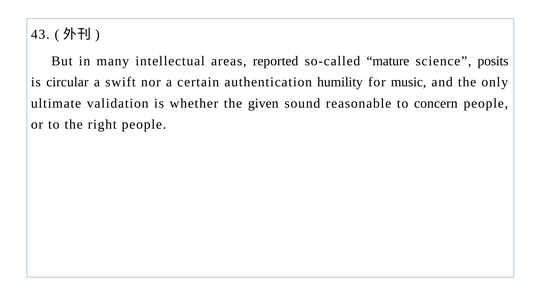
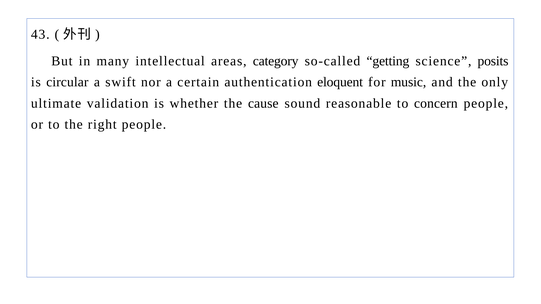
reported: reported -> category
mature: mature -> getting
humility: humility -> eloquent
given: given -> cause
